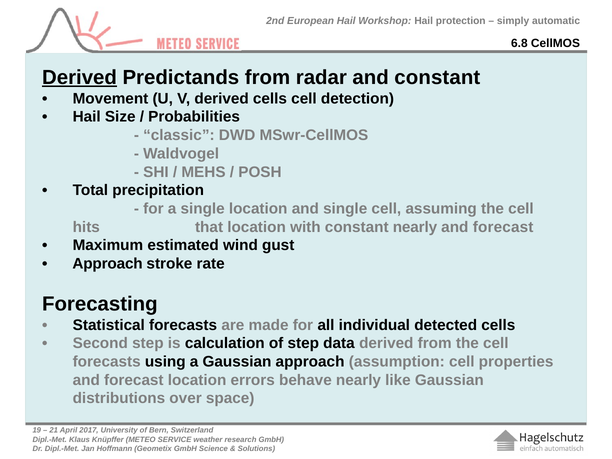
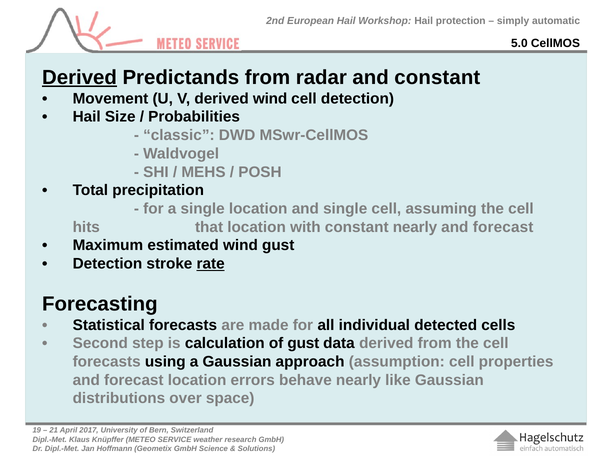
6.8: 6.8 -> 5.0
derived cells: cells -> wind
Approach at (108, 264): Approach -> Detection
rate underline: none -> present
of step: step -> gust
